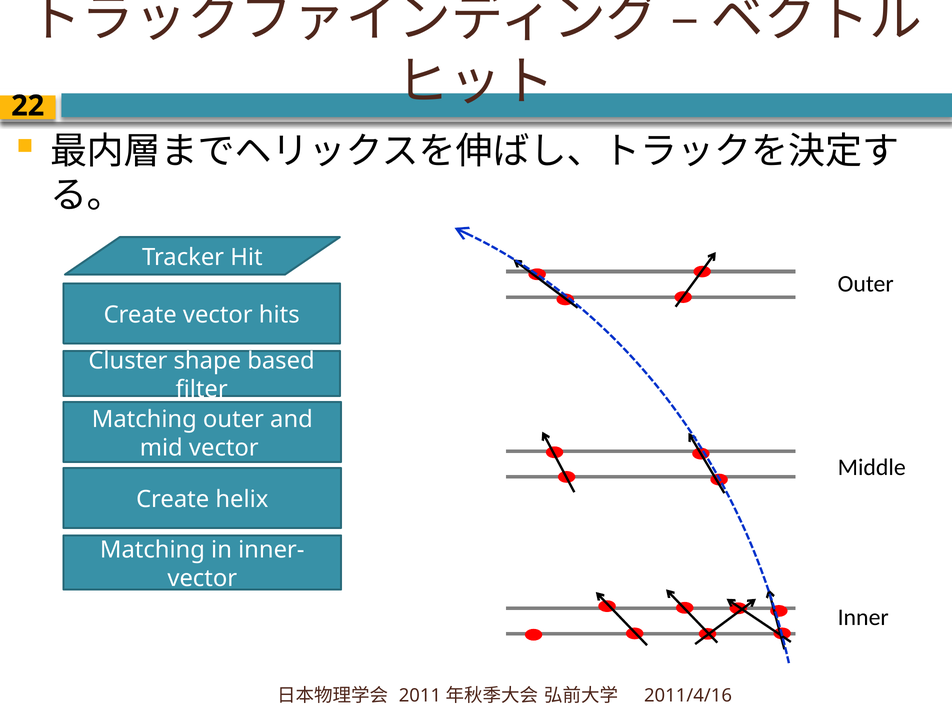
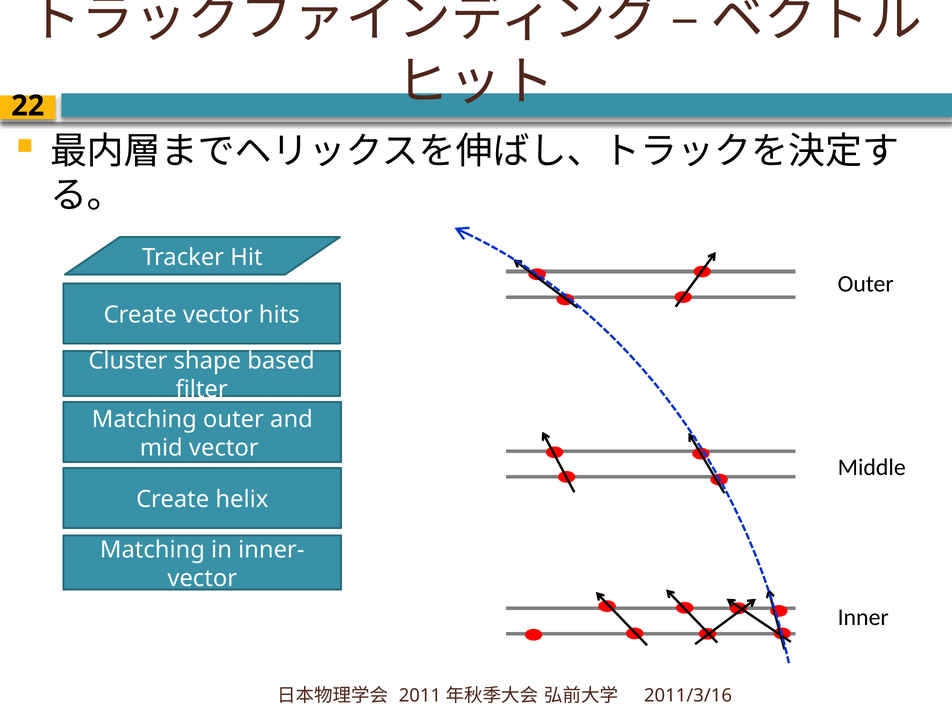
2011/4/16: 2011/4/16 -> 2011/3/16
